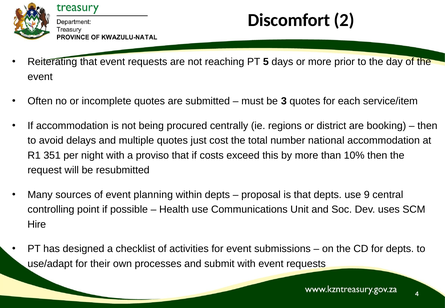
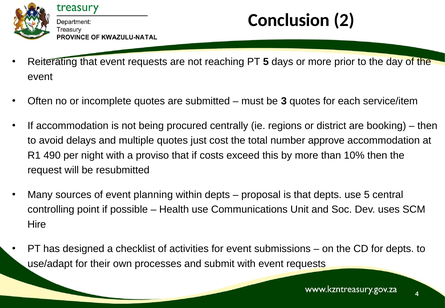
Discomfort: Discomfort -> Conclusion
national: national -> approve
351: 351 -> 490
use 9: 9 -> 5
